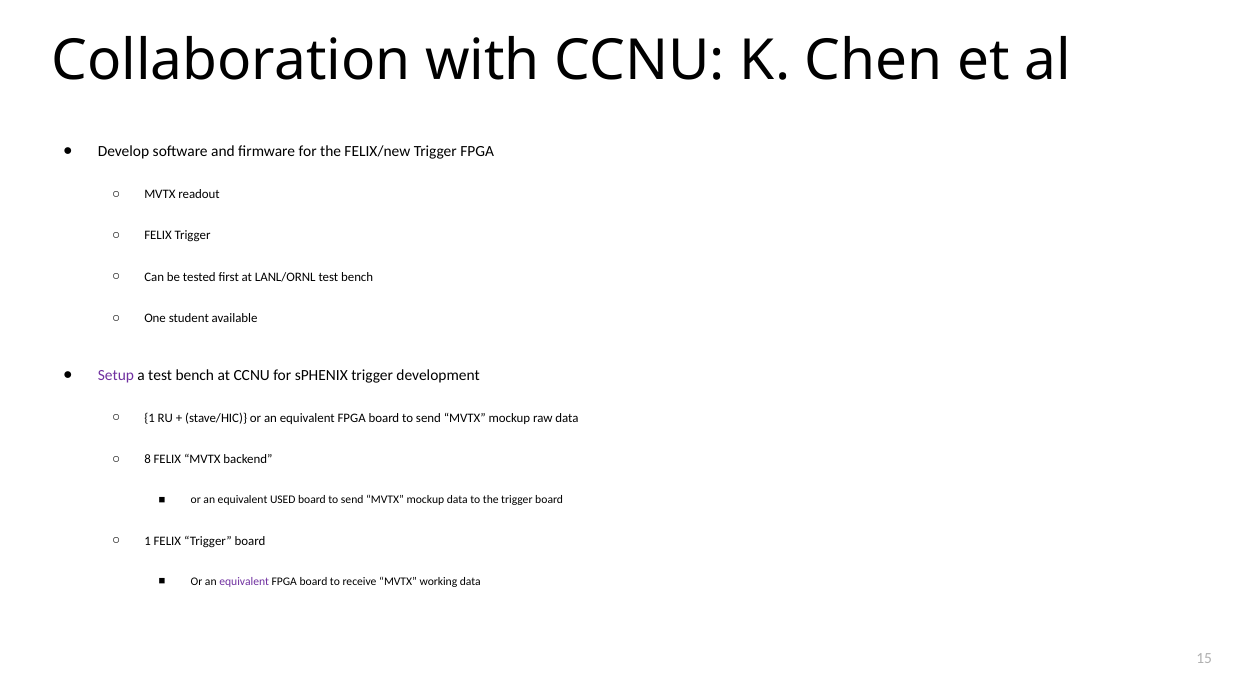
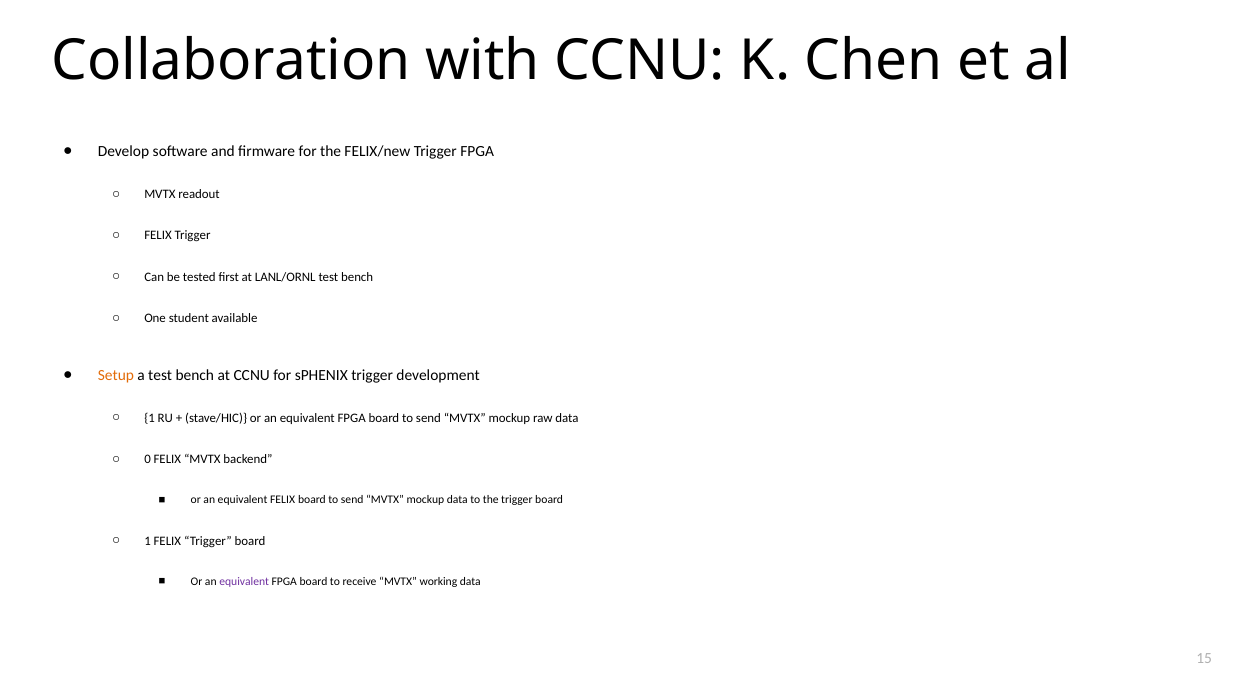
Setup colour: purple -> orange
8: 8 -> 0
equivalent USED: USED -> FELIX
